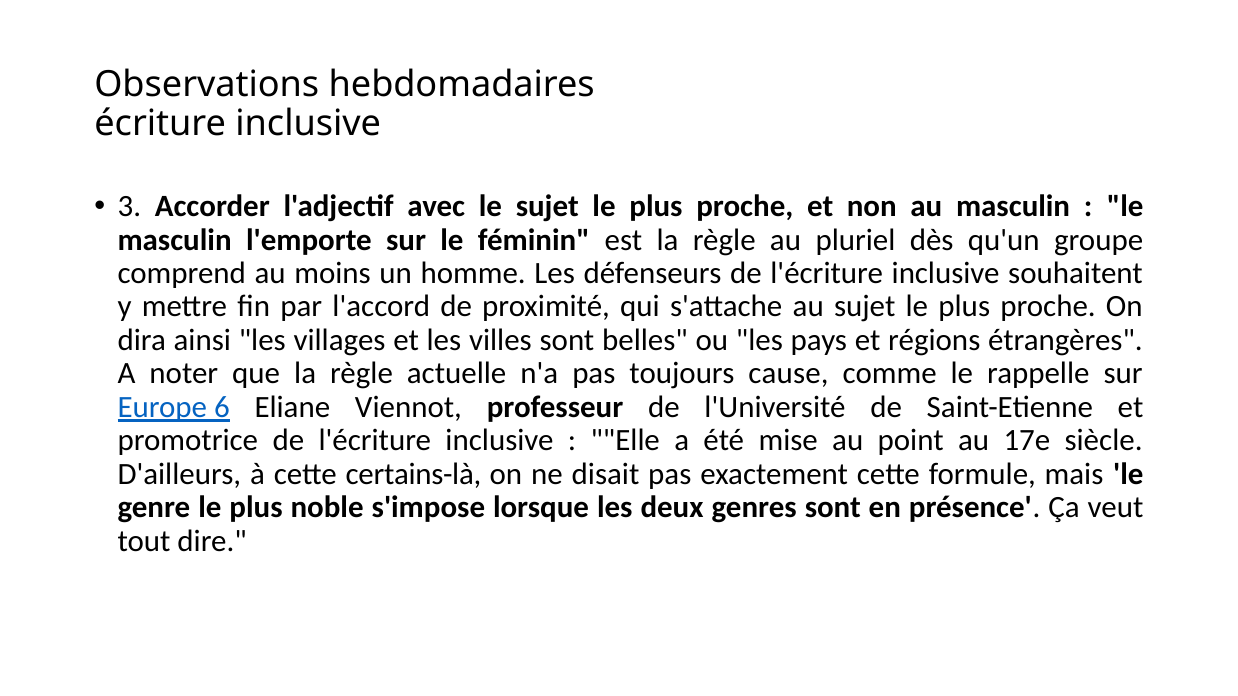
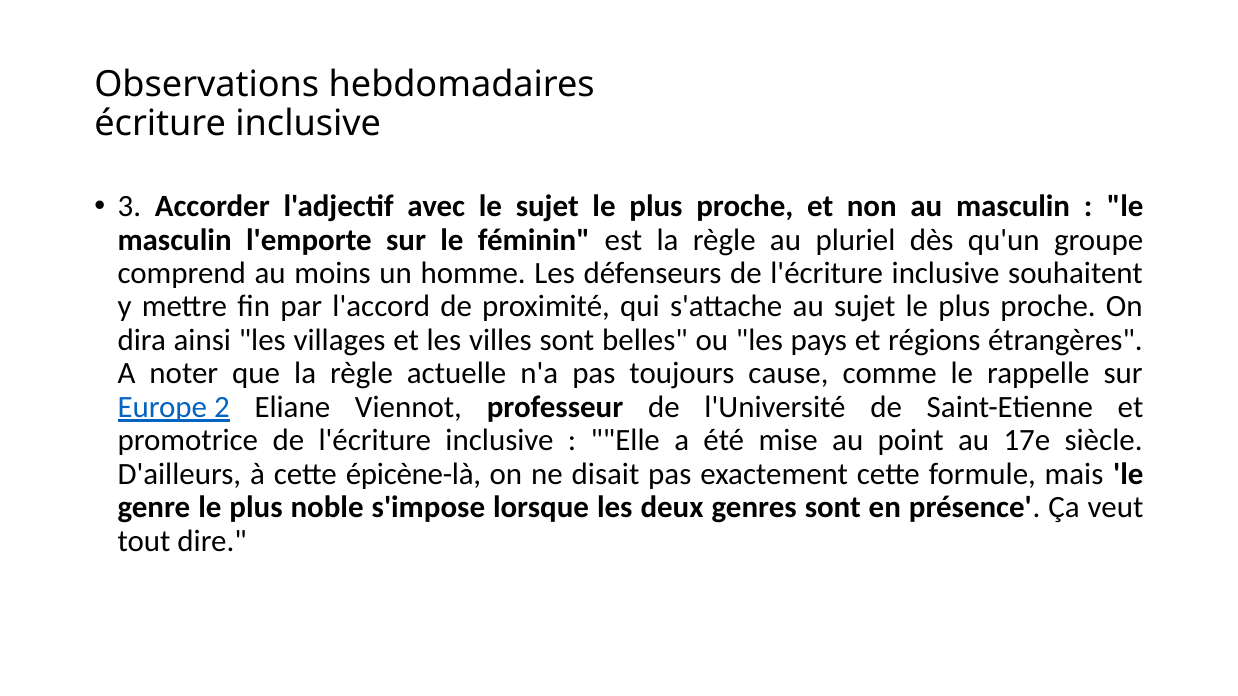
6: 6 -> 2
certains-là: certains-là -> épicène-là
